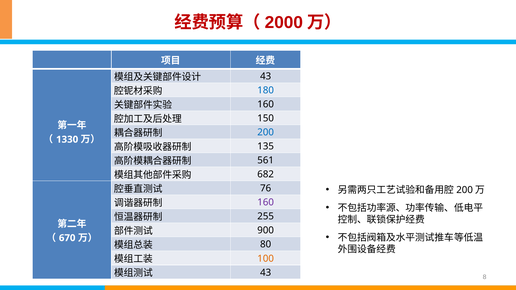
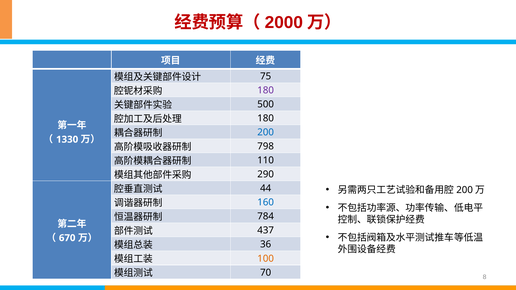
43 at (266, 76): 43 -> 75
180 at (266, 90) colour: blue -> purple
160 at (266, 105): 160 -> 500
150 at (266, 119): 150 -> 180
135: 135 -> 798
561: 561 -> 110
682: 682 -> 290
76: 76 -> 44
160 at (266, 203) colour: purple -> blue
255: 255 -> 784
900: 900 -> 437
80: 80 -> 36
43 at (266, 273): 43 -> 70
